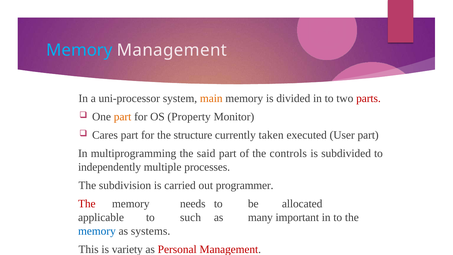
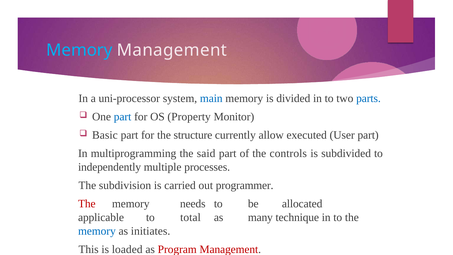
main colour: orange -> blue
parts colour: red -> blue
part at (123, 117) colour: orange -> blue
Cares: Cares -> Basic
taken: taken -> allow
such: such -> total
important: important -> technique
systems: systems -> initiates
variety: variety -> loaded
Personal: Personal -> Program
